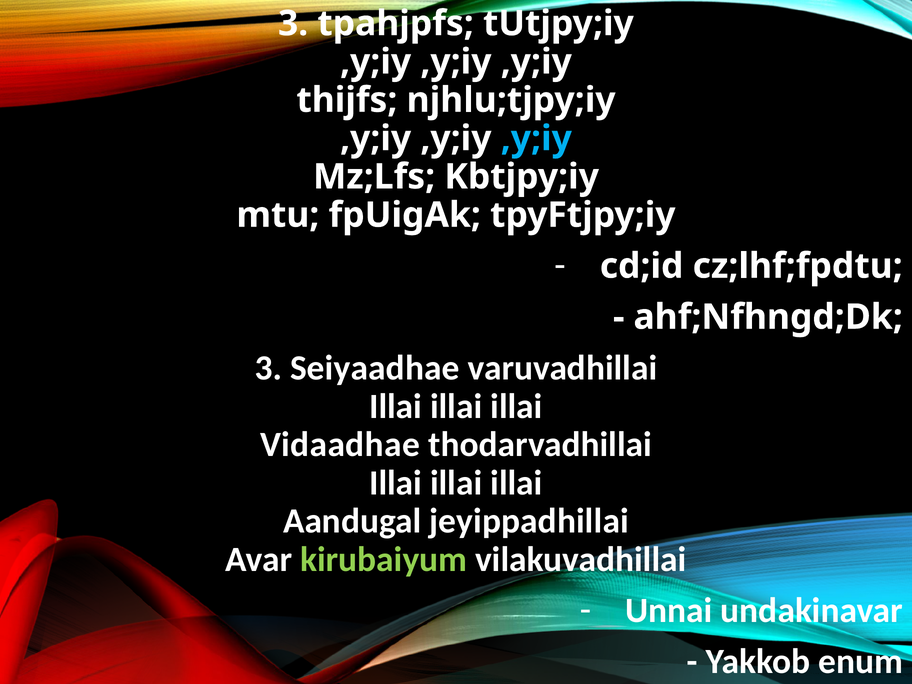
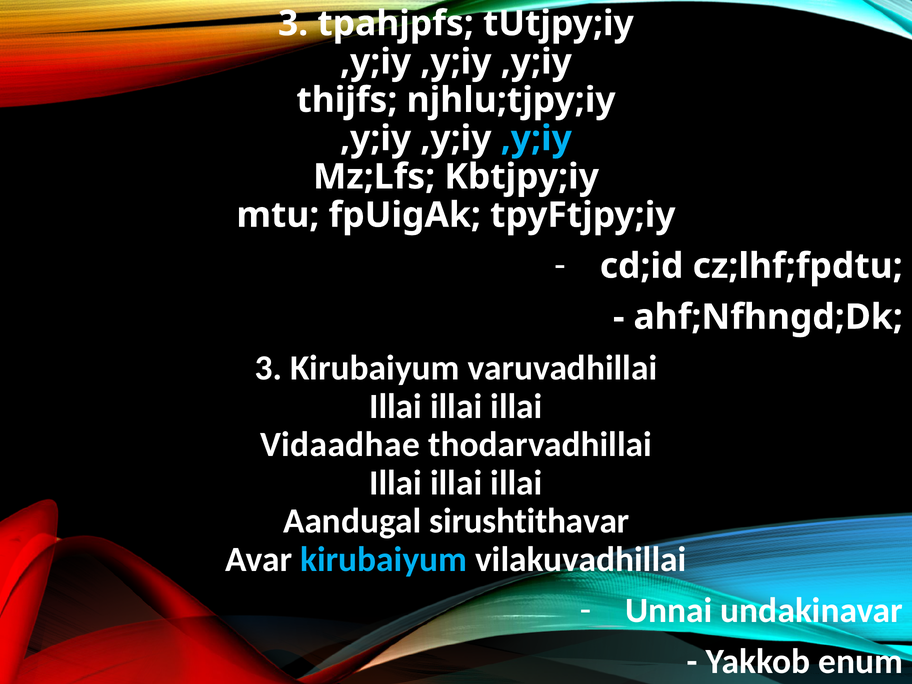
3 Seiyaadhae: Seiyaadhae -> Kirubaiyum
jeyippadhillai: jeyippadhillai -> sirushtithavar
kirubaiyum at (384, 560) colour: light green -> light blue
